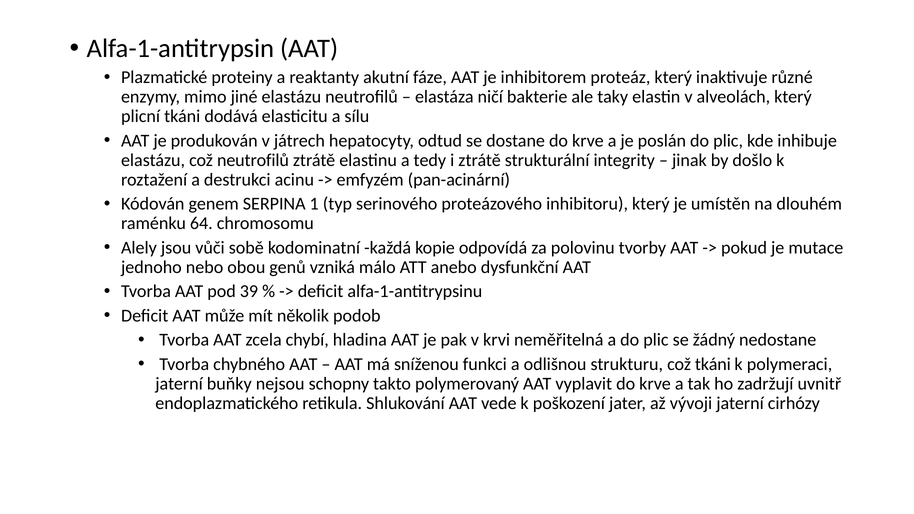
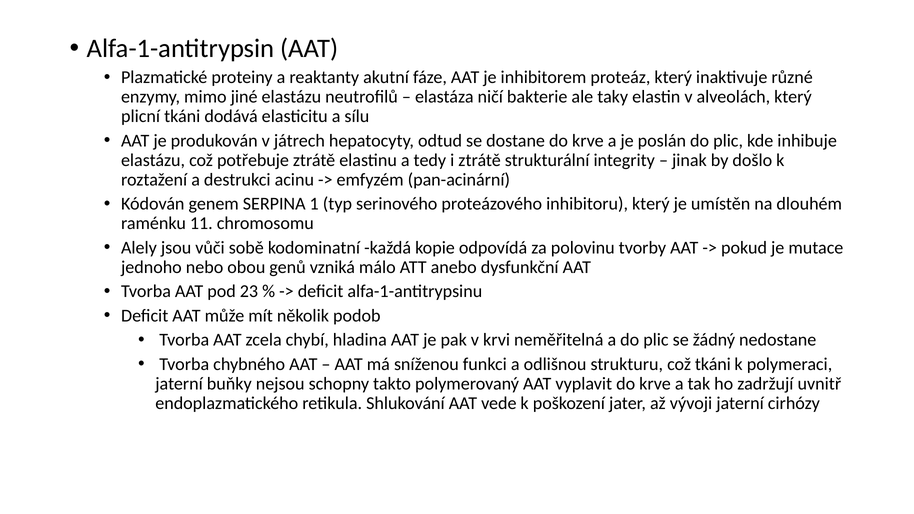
což neutrofilů: neutrofilů -> potřebuje
64: 64 -> 11
39: 39 -> 23
